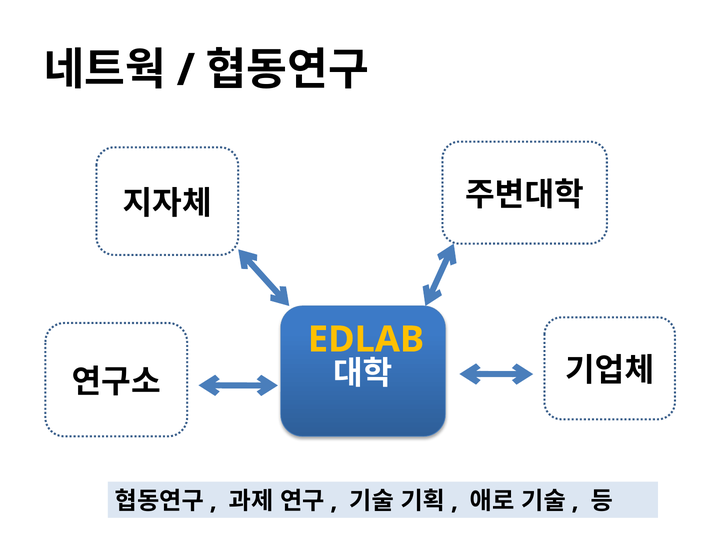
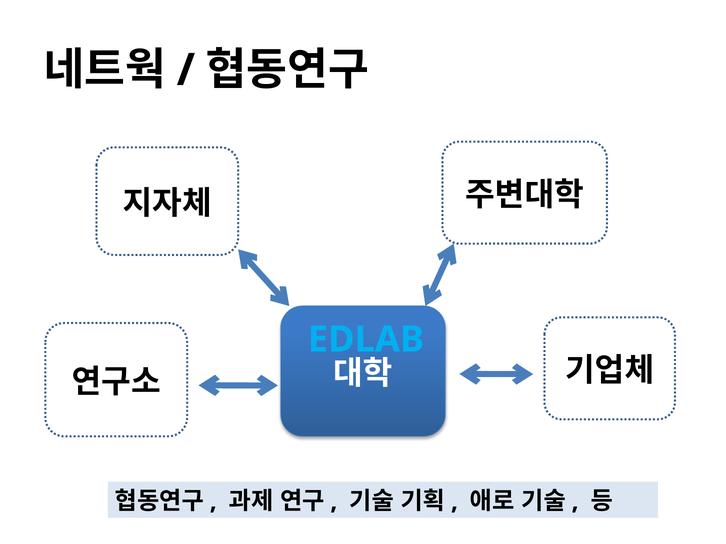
EDLAB colour: yellow -> light blue
